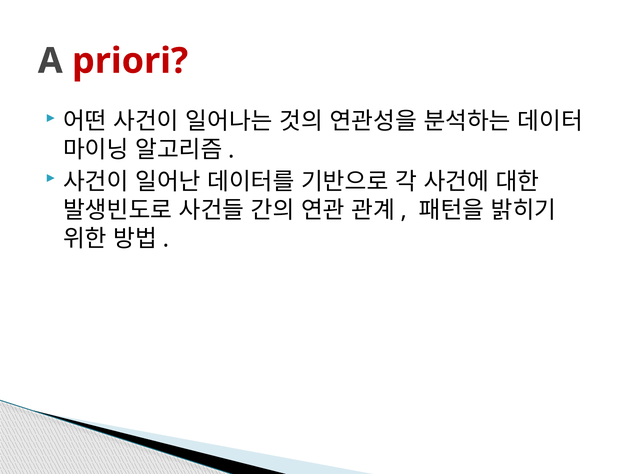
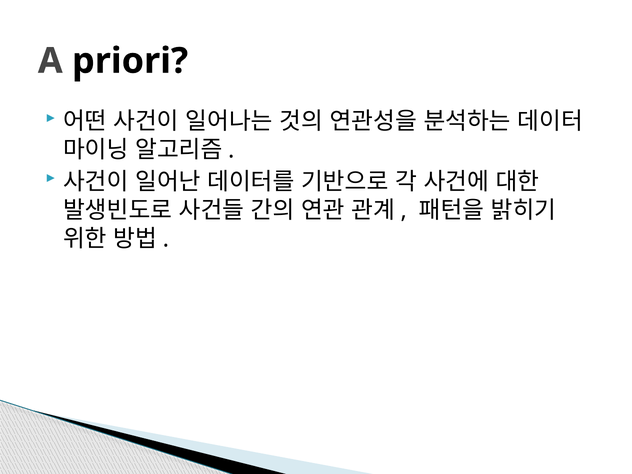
priori colour: red -> black
